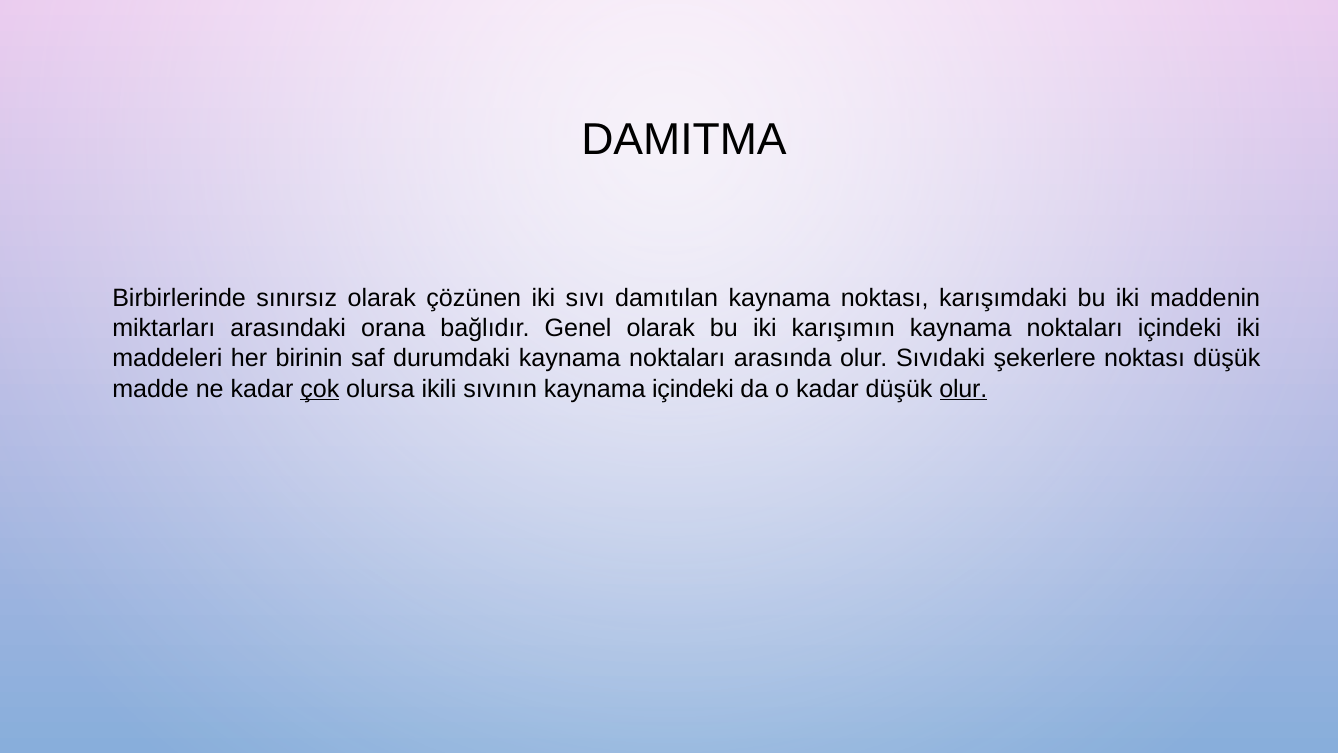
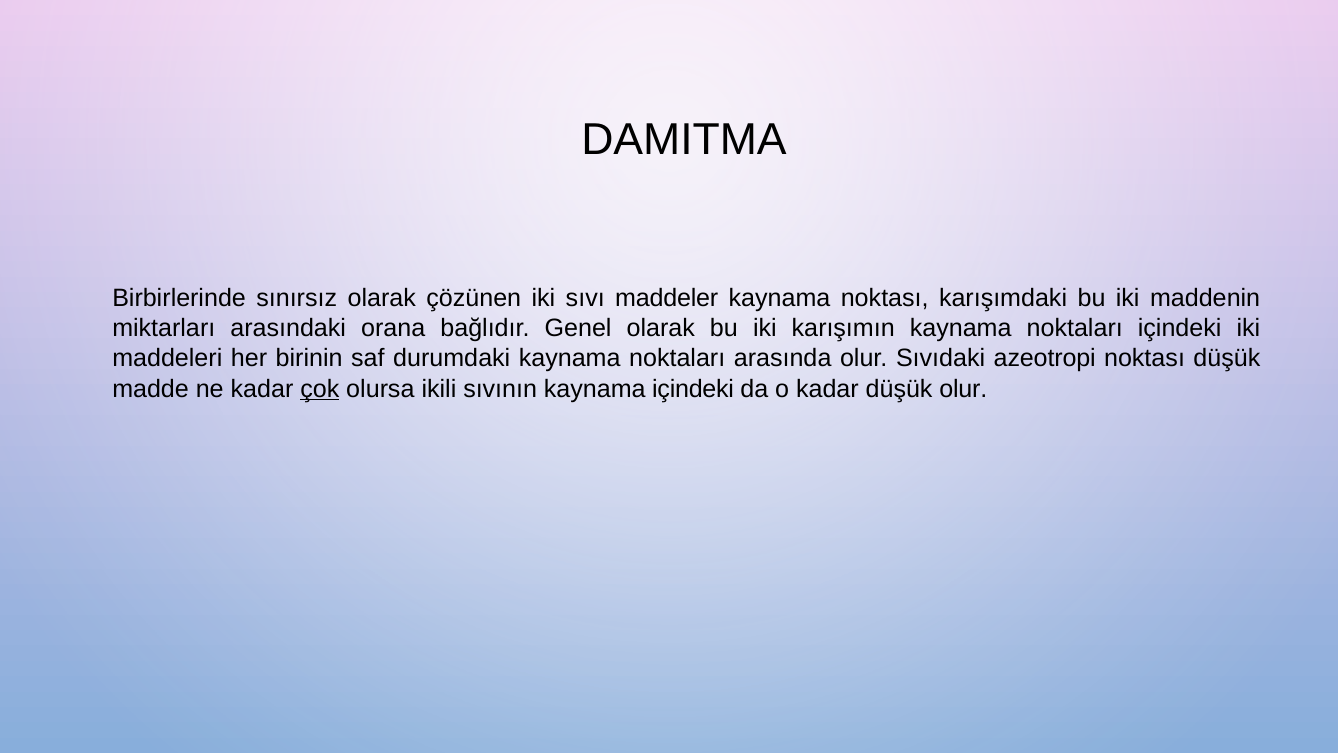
damıtılan: damıtılan -> maddeler
şekerlere: şekerlere -> azeotropi
olur at (963, 389) underline: present -> none
